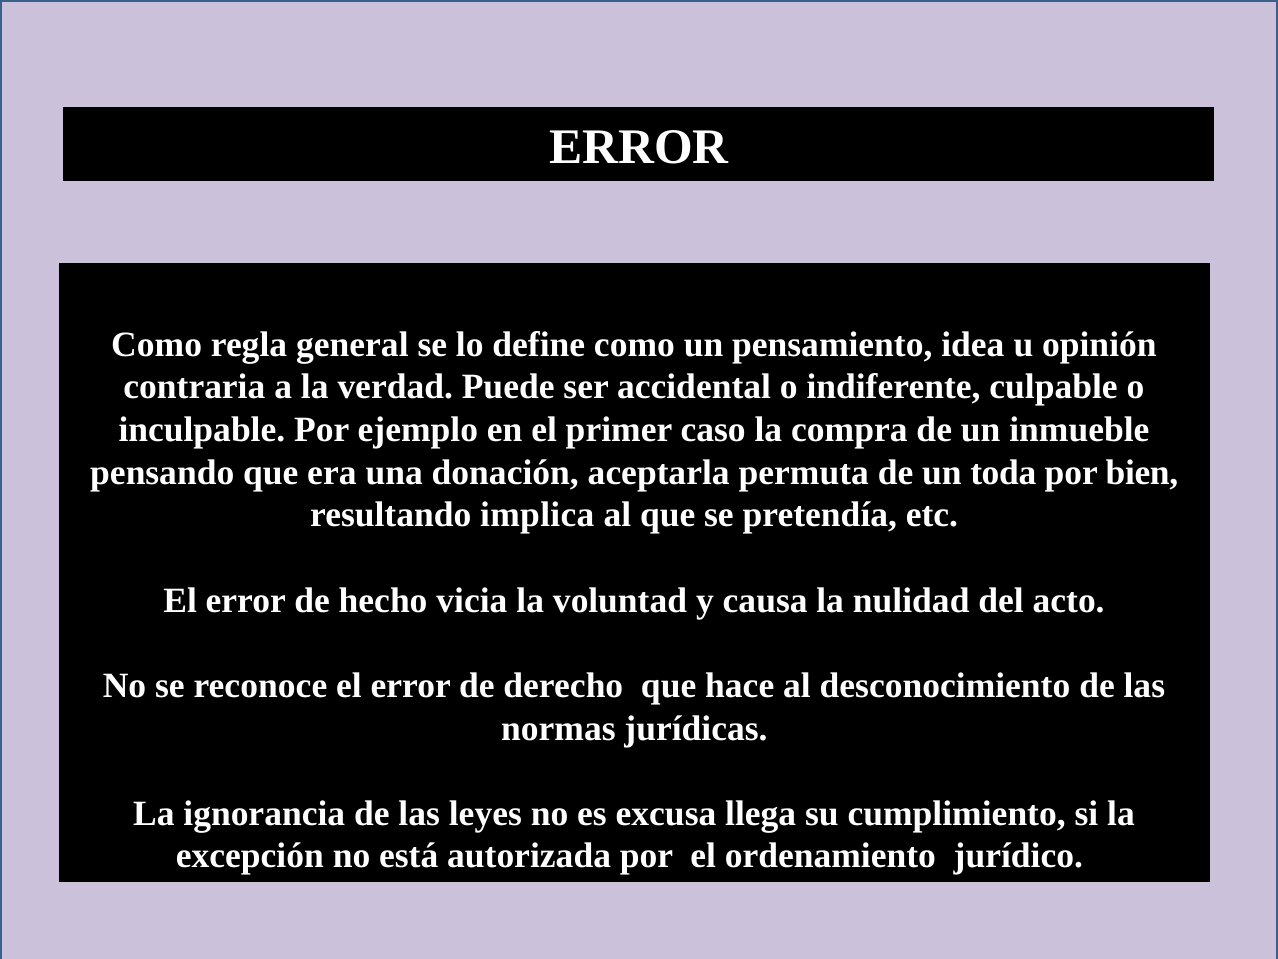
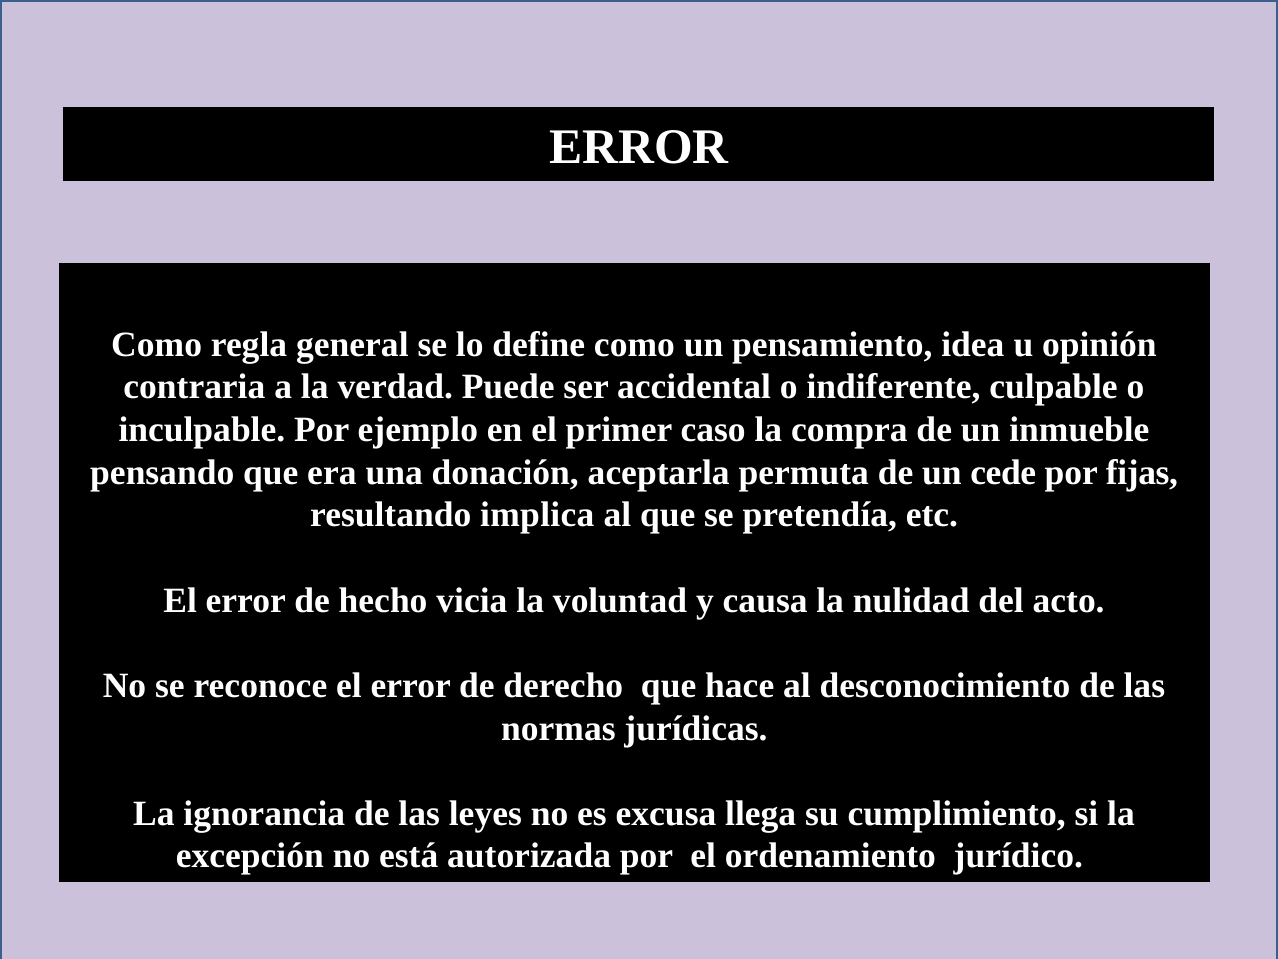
toda: toda -> cede
bien: bien -> fijas
